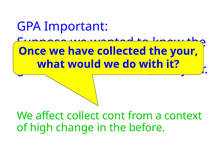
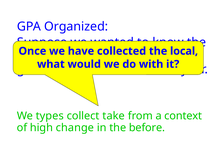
Important: Important -> Organized
your: your -> local
affect: affect -> types
cont: cont -> take
